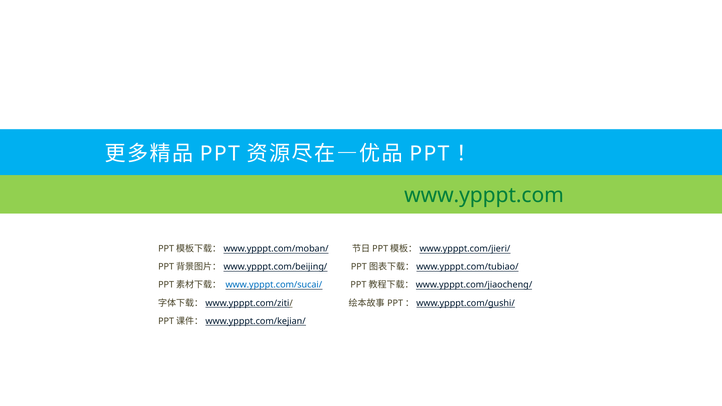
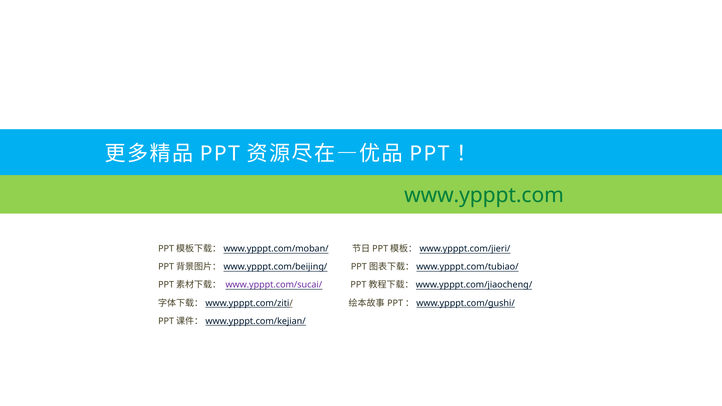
www.ypppt.com/sucai/ colour: blue -> purple
